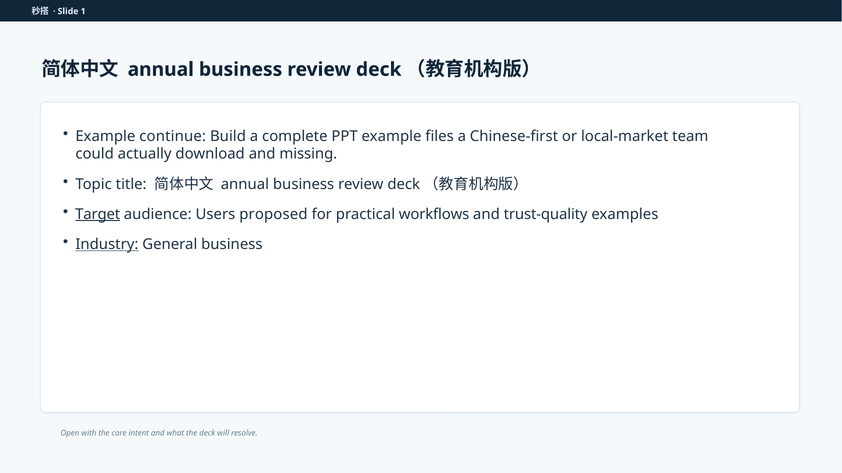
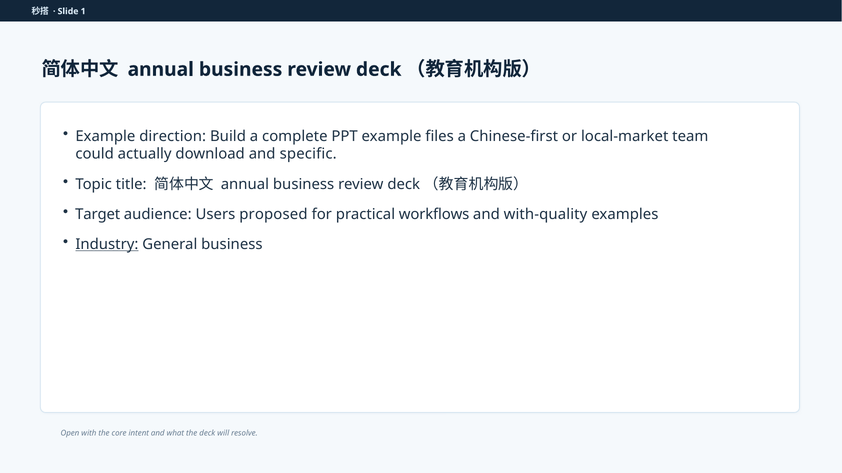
continue: continue -> direction
missing: missing -> specific
Target underline: present -> none
trust-quality: trust-quality -> with-quality
